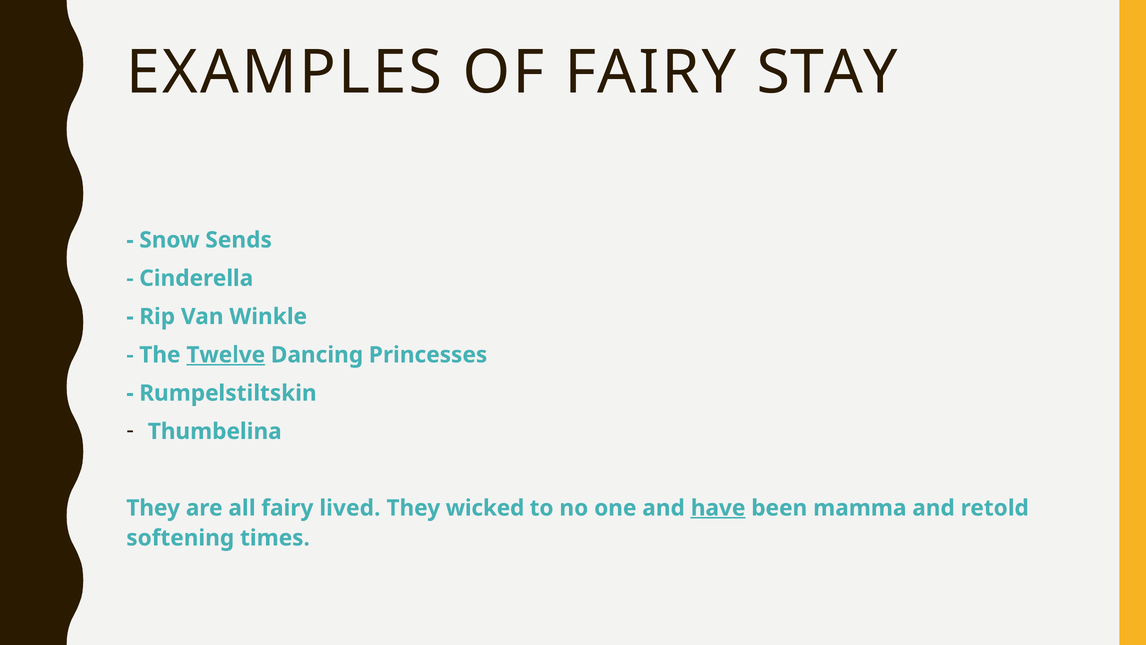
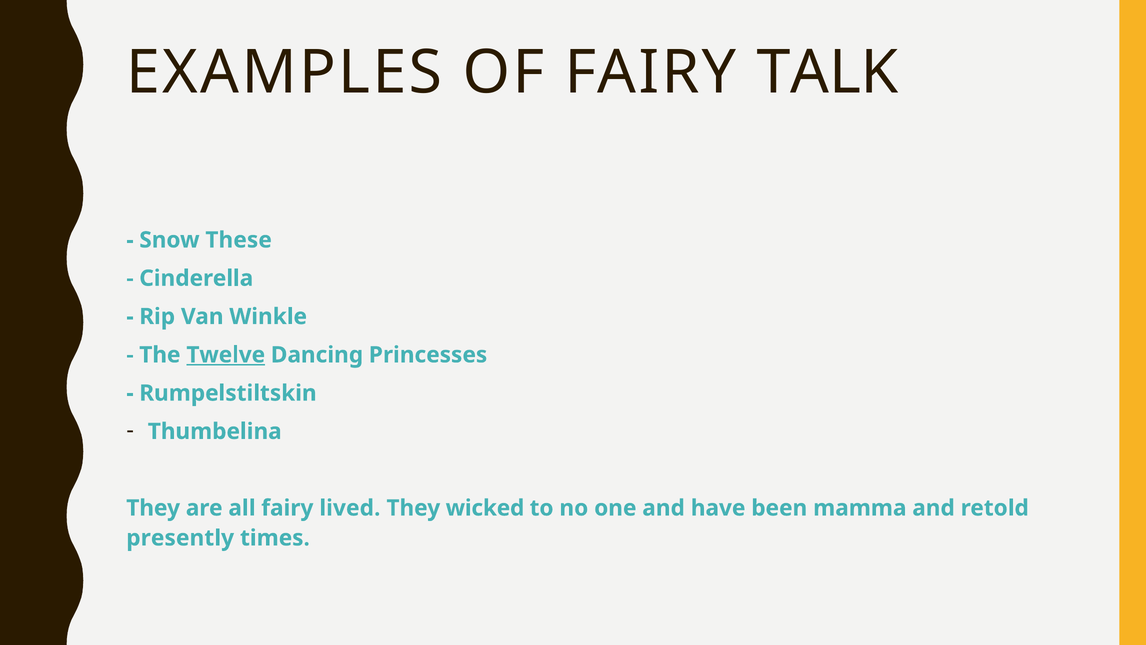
STAY: STAY -> TALK
Sends: Sends -> These
have underline: present -> none
softening: softening -> presently
